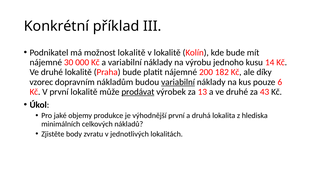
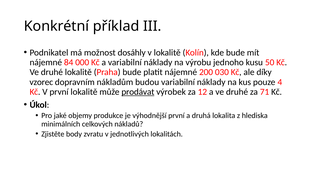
možnost lokalitě: lokalitě -> dosáhly
30: 30 -> 84
14: 14 -> 50
182: 182 -> 030
variabilní at (178, 82) underline: present -> none
6: 6 -> 4
13: 13 -> 12
43: 43 -> 71
